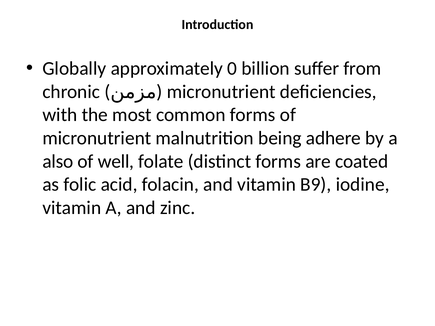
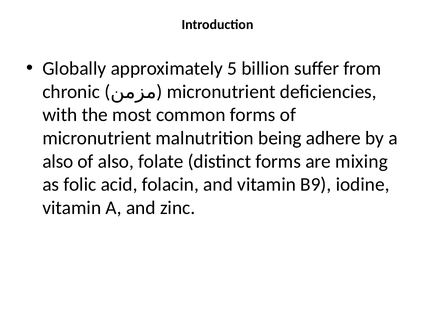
0: 0 -> 5
of well: well -> also
coated: coated -> mixing
